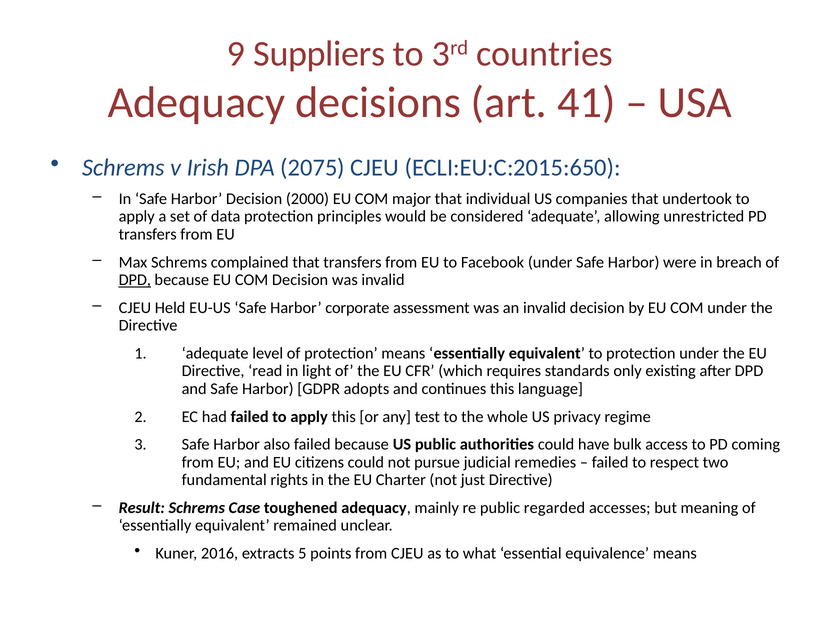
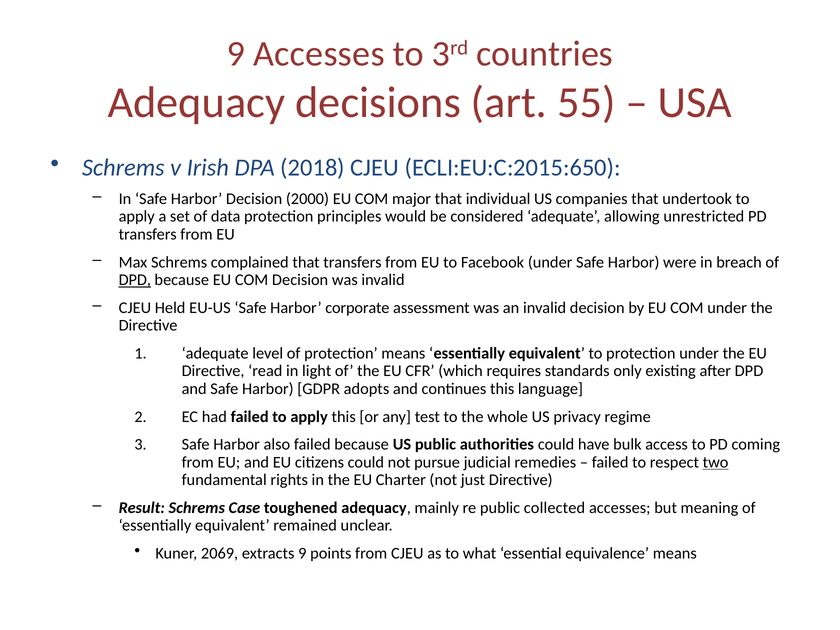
9 Suppliers: Suppliers -> Accesses
41: 41 -> 55
2075: 2075 -> 2018
two underline: none -> present
regarded: regarded -> collected
2016: 2016 -> 2069
extracts 5: 5 -> 9
